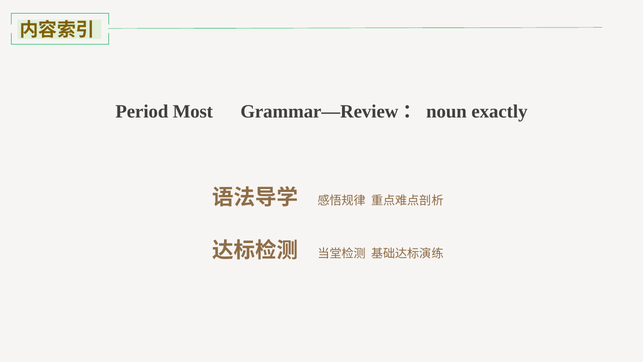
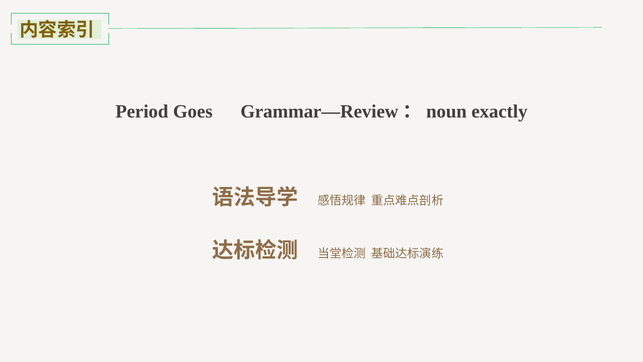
Most: Most -> Goes
